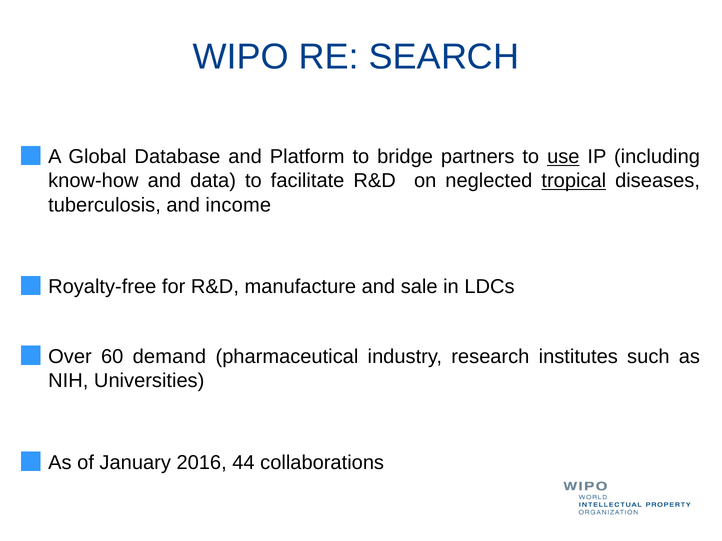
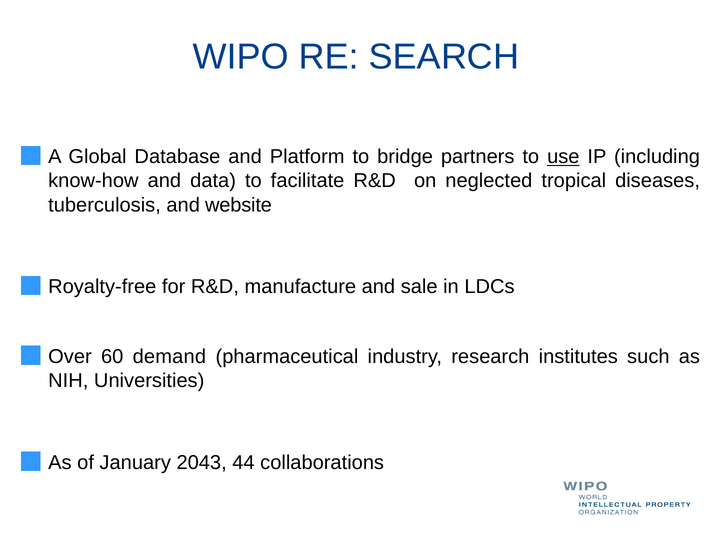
tropical underline: present -> none
income: income -> website
2016: 2016 -> 2043
